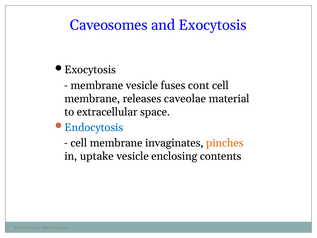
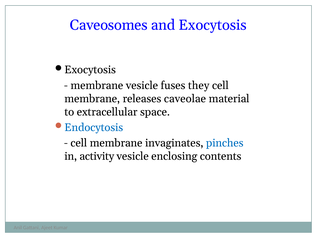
cont: cont -> they
pinches colour: orange -> blue
uptake: uptake -> activity
